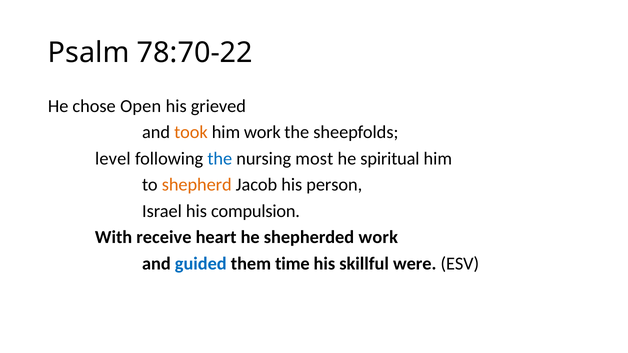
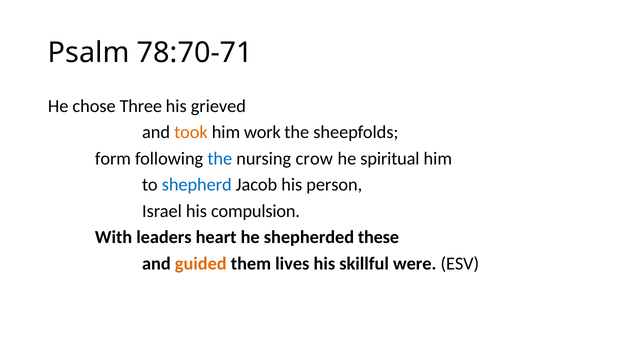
78:70-22: 78:70-22 -> 78:70-71
Open: Open -> Three
level: level -> form
most: most -> crow
shepherd colour: orange -> blue
receive: receive -> leaders
shepherded work: work -> these
guided colour: blue -> orange
time: time -> lives
